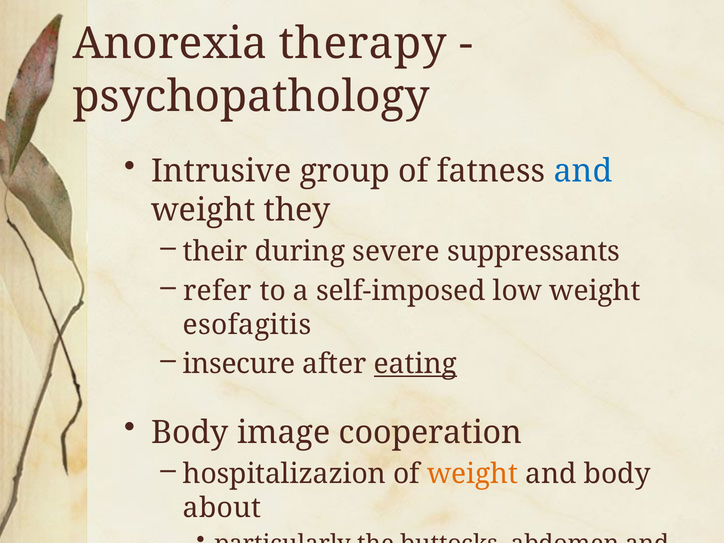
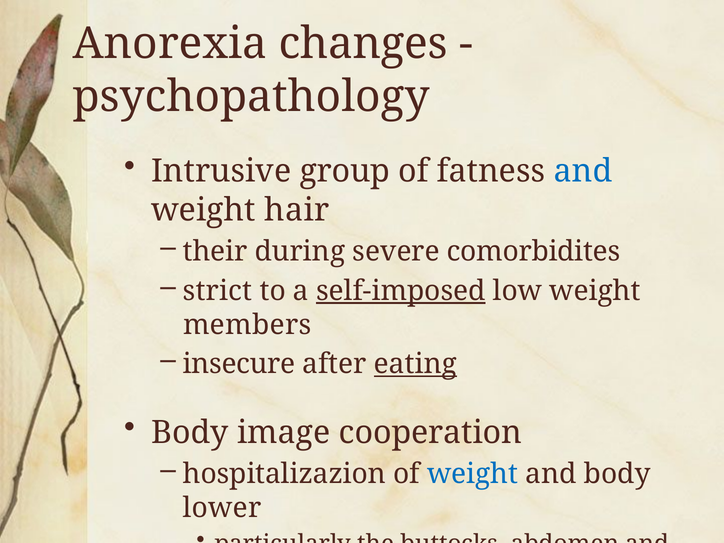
therapy: therapy -> changes
they: they -> hair
suppressants: suppressants -> comorbidites
refer: refer -> strict
self-imposed underline: none -> present
esofagitis: esofagitis -> members
weight at (473, 474) colour: orange -> blue
about: about -> lower
